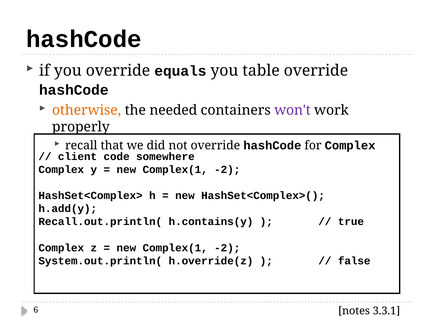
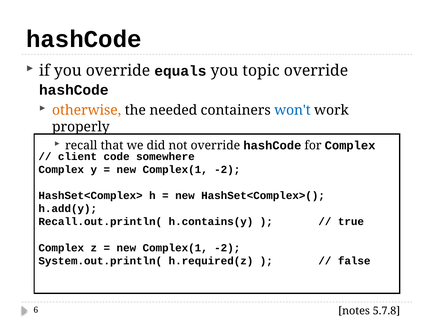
table: table -> topic
won't colour: purple -> blue
h.override(z: h.override(z -> h.required(z
3.3.1: 3.3.1 -> 5.7.8
